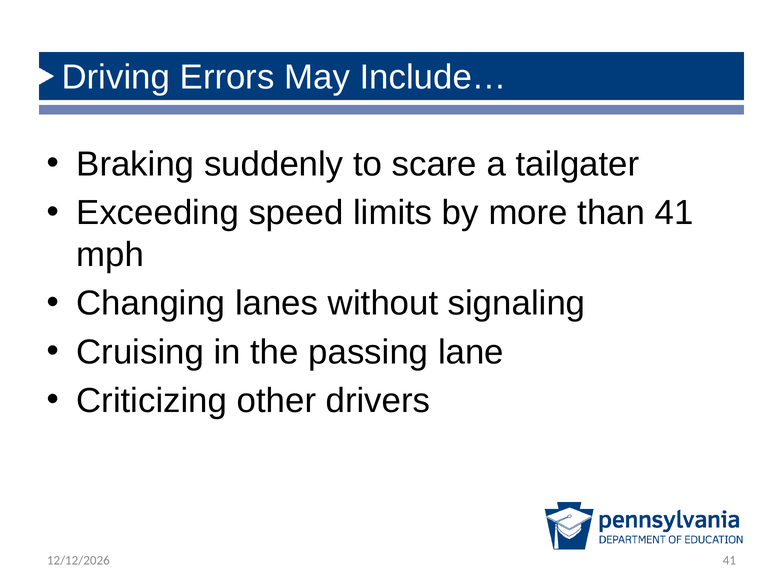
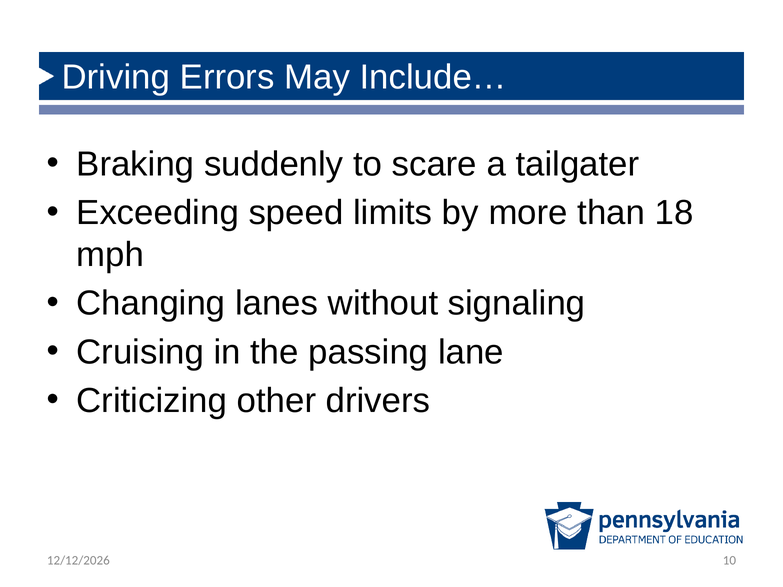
than 41: 41 -> 18
41 at (729, 561): 41 -> 10
